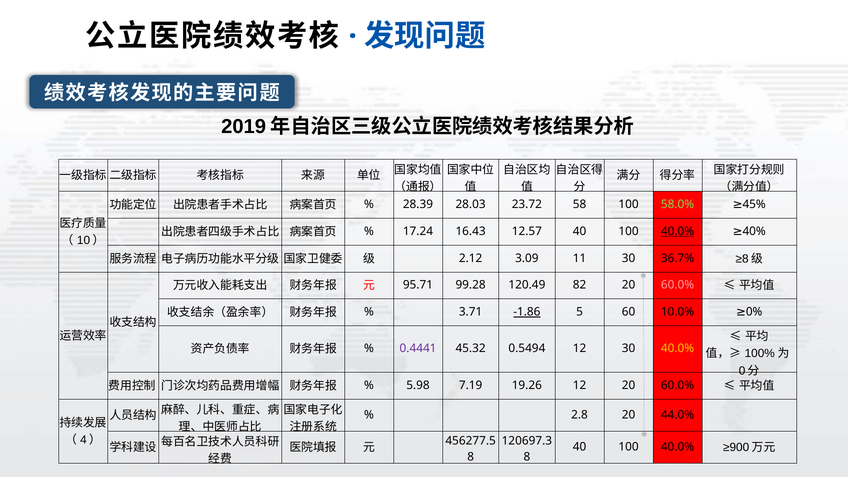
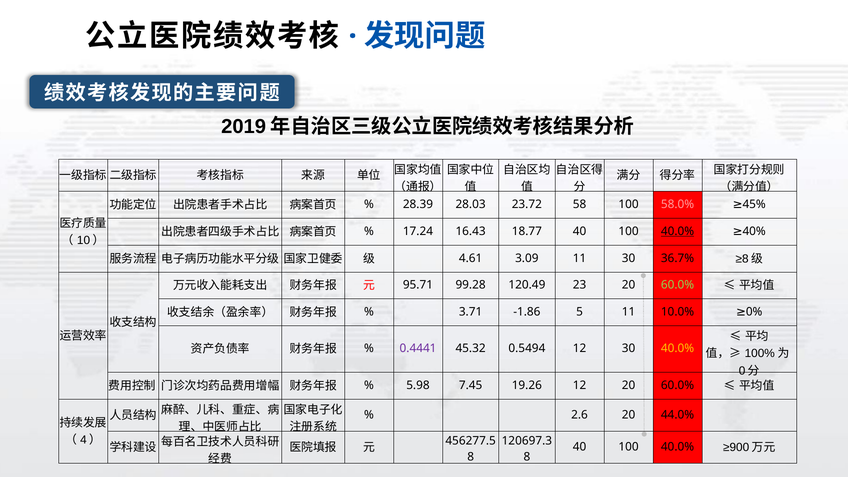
58.0% colour: light green -> pink
12.57: 12.57 -> 18.77
2.12: 2.12 -> 4.61
82: 82 -> 23
60.0% at (678, 285) colour: pink -> light green
-1.86 underline: present -> none
5 60: 60 -> 11
7.19: 7.19 -> 7.45
2.8: 2.8 -> 2.6
